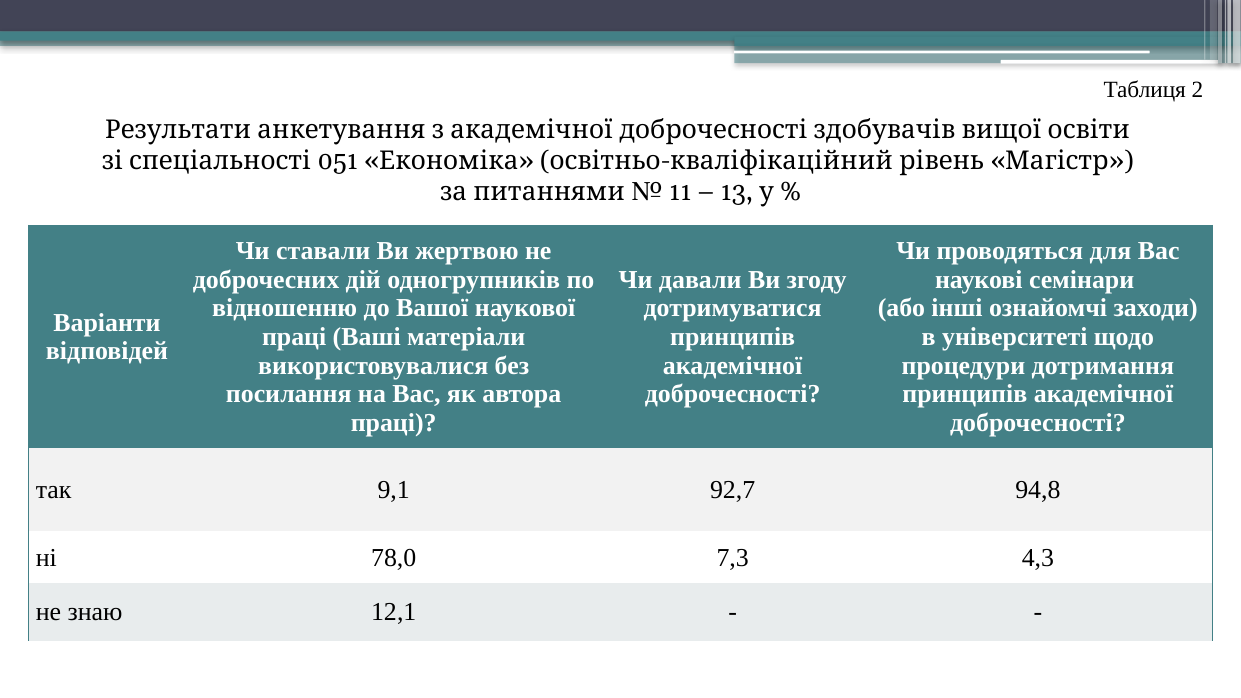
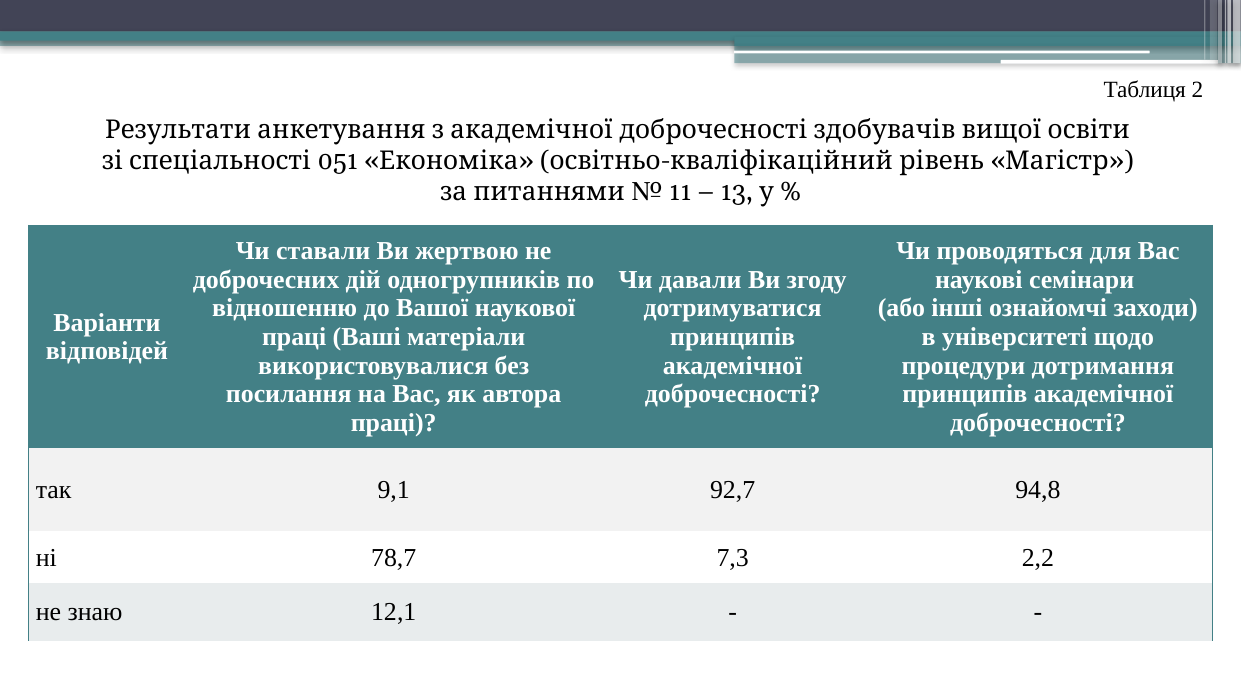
78,0: 78,0 -> 78,7
4,3: 4,3 -> 2,2
